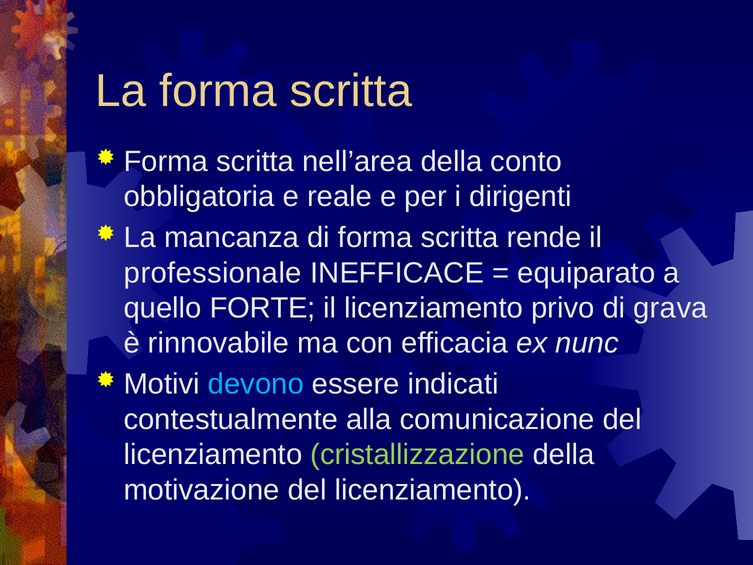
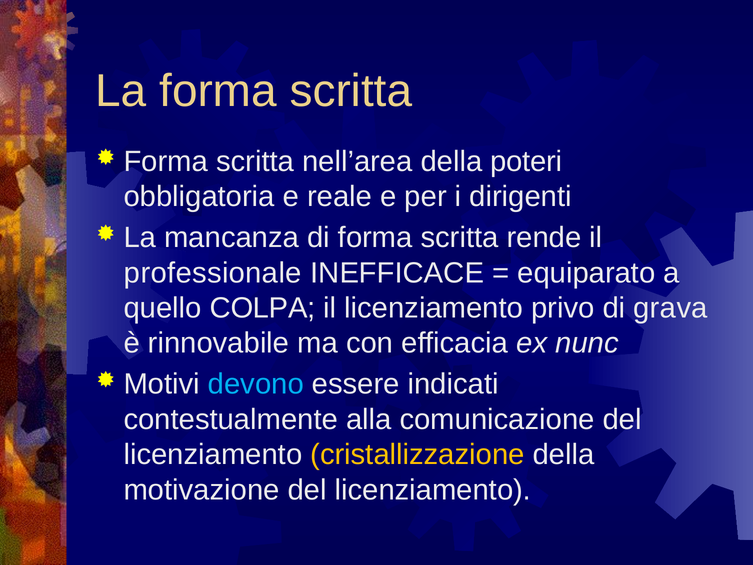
conto: conto -> poteri
FORTE: FORTE -> COLPA
cristallizzazione colour: light green -> yellow
